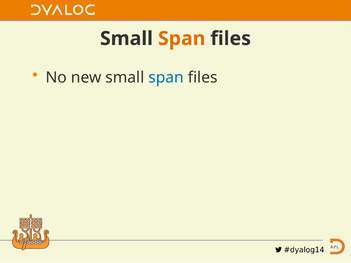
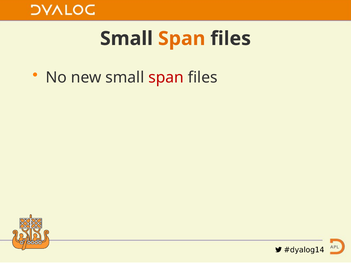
span at (166, 77) colour: blue -> red
